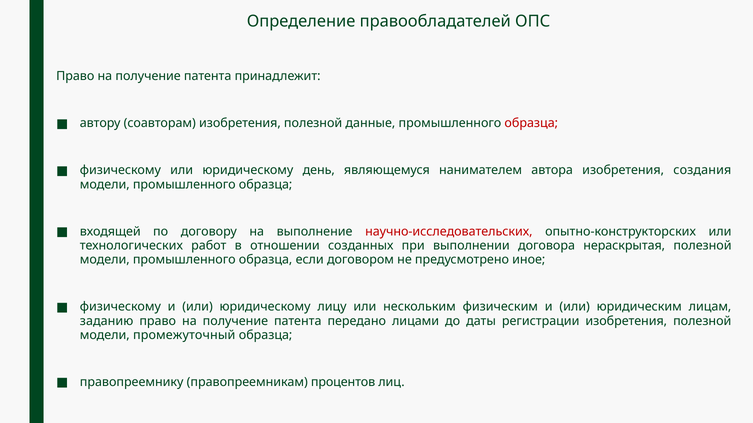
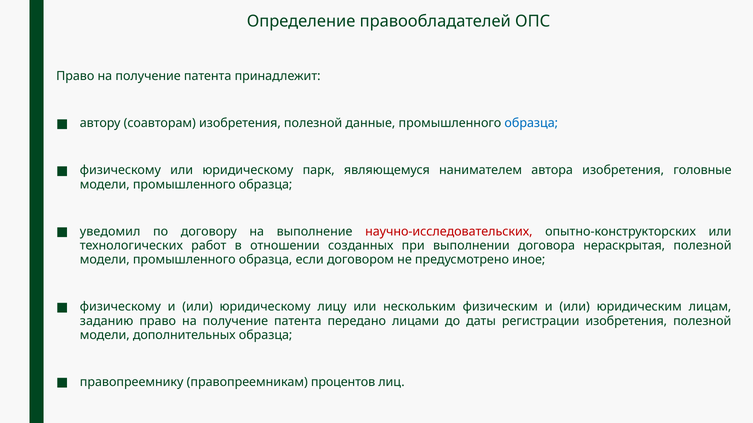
образца at (531, 123) colour: red -> blue
день: день -> парк
создания: создания -> головные
входящей: входящей -> уведомил
промежуточный: промежуточный -> дополнительных
